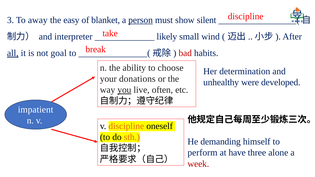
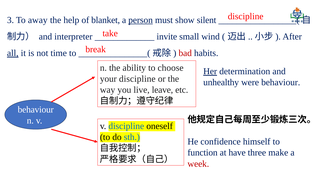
easy: easy -> help
likely: likely -> invite
goal: goal -> time
Her underline: none -> present
your donations: donations -> discipline
were developed: developed -> behaviour
you underline: present -> none
often: often -> leave
impatient at (36, 110): impatient -> behaviour
discipline at (126, 126) colour: orange -> blue
sth colour: orange -> blue
demanding: demanding -> confidence
perform: perform -> function
alone: alone -> make
